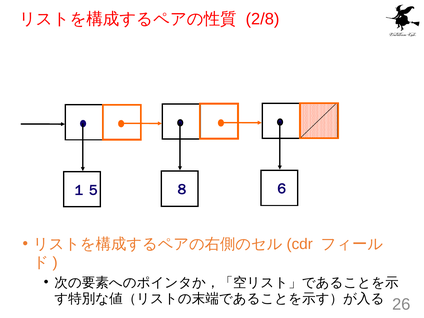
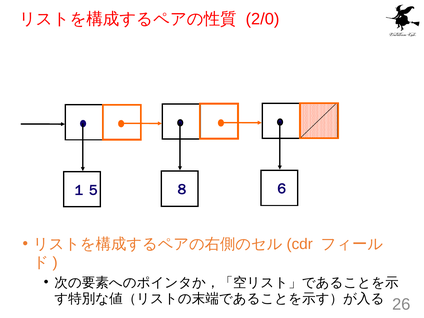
2/8: 2/8 -> 2/0
